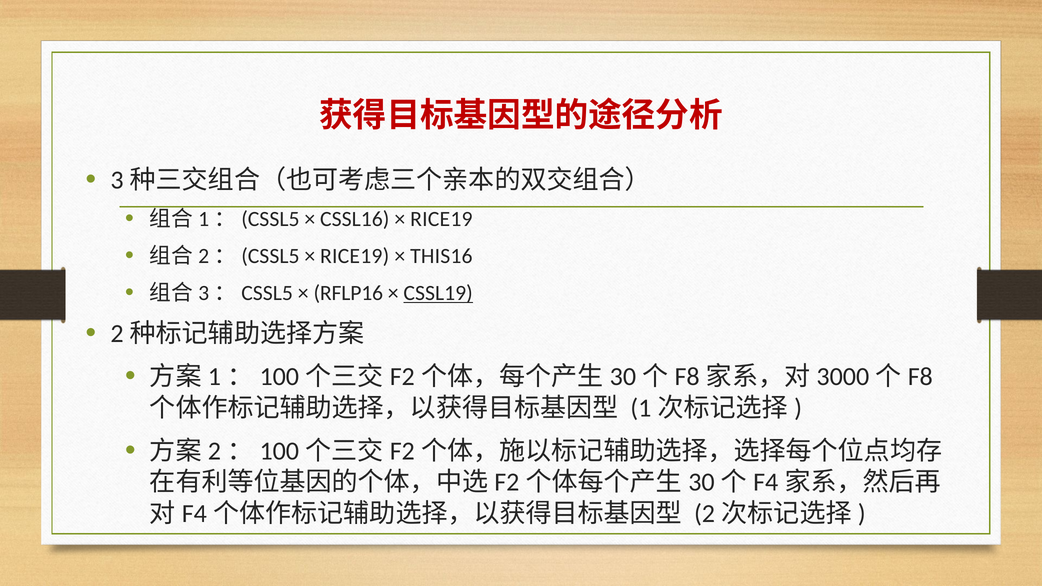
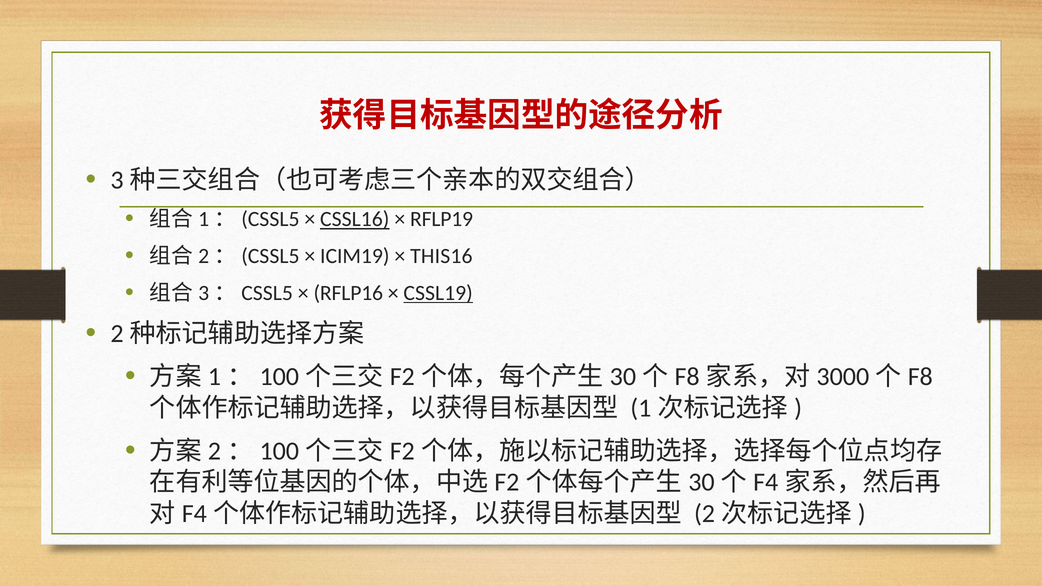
CSSL16 underline: none -> present
RICE19 at (441, 219): RICE19 -> RFLP19
RICE19 at (355, 256): RICE19 -> ICIM19
